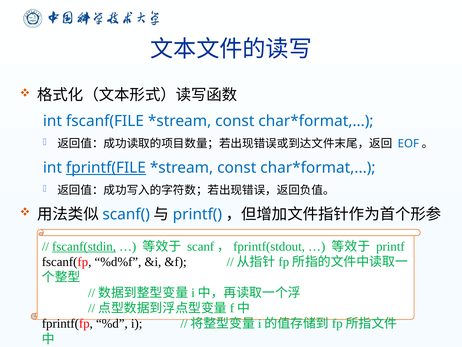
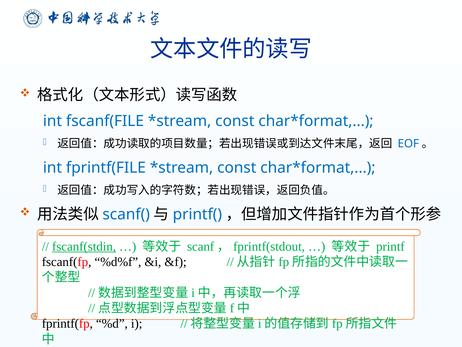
fprintf(FILE underline: present -> none
